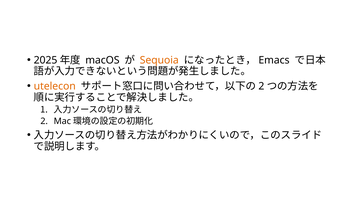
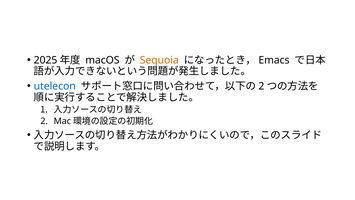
utelecon colour: orange -> blue
